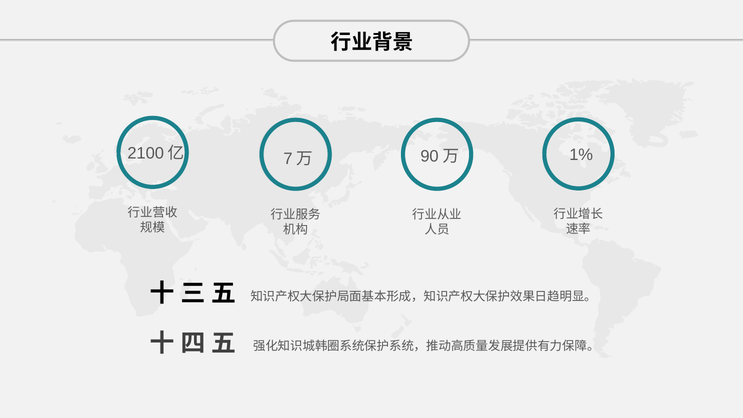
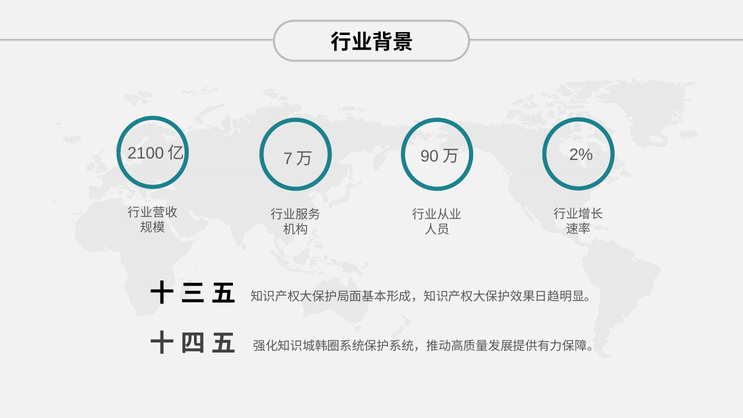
1%: 1% -> 2%
